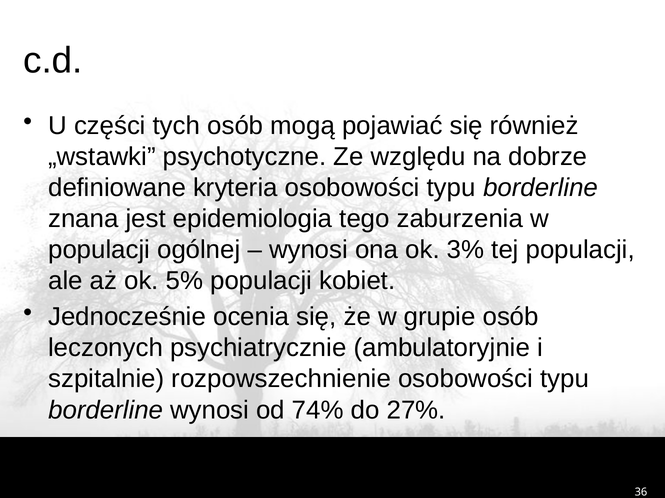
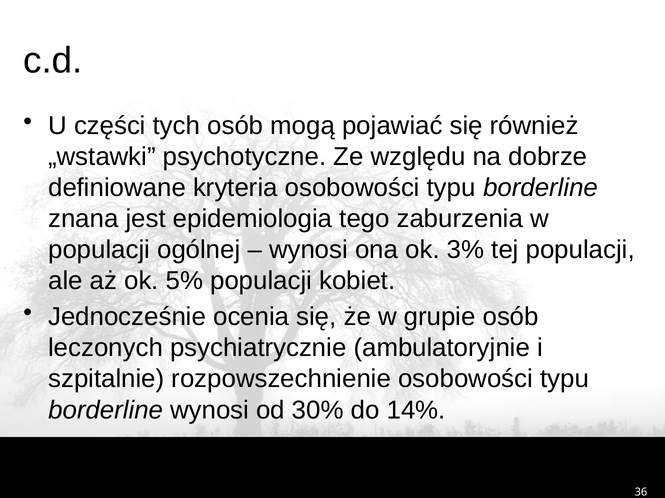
74%: 74% -> 30%
27%: 27% -> 14%
